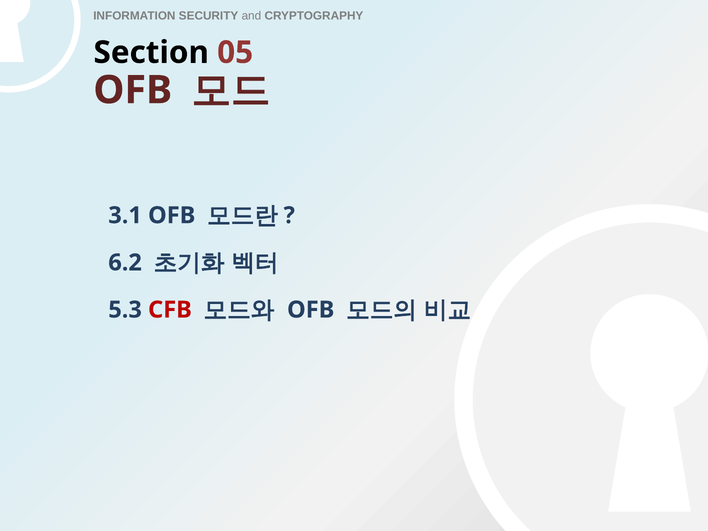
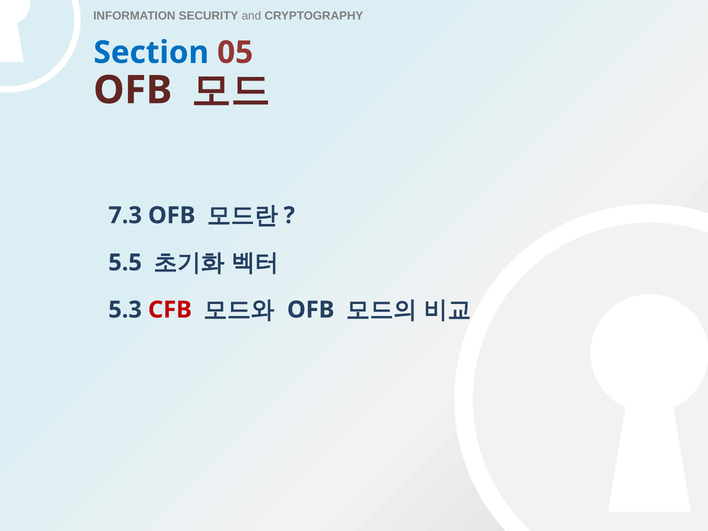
Section colour: black -> blue
3.1: 3.1 -> 7.3
6.2: 6.2 -> 5.5
